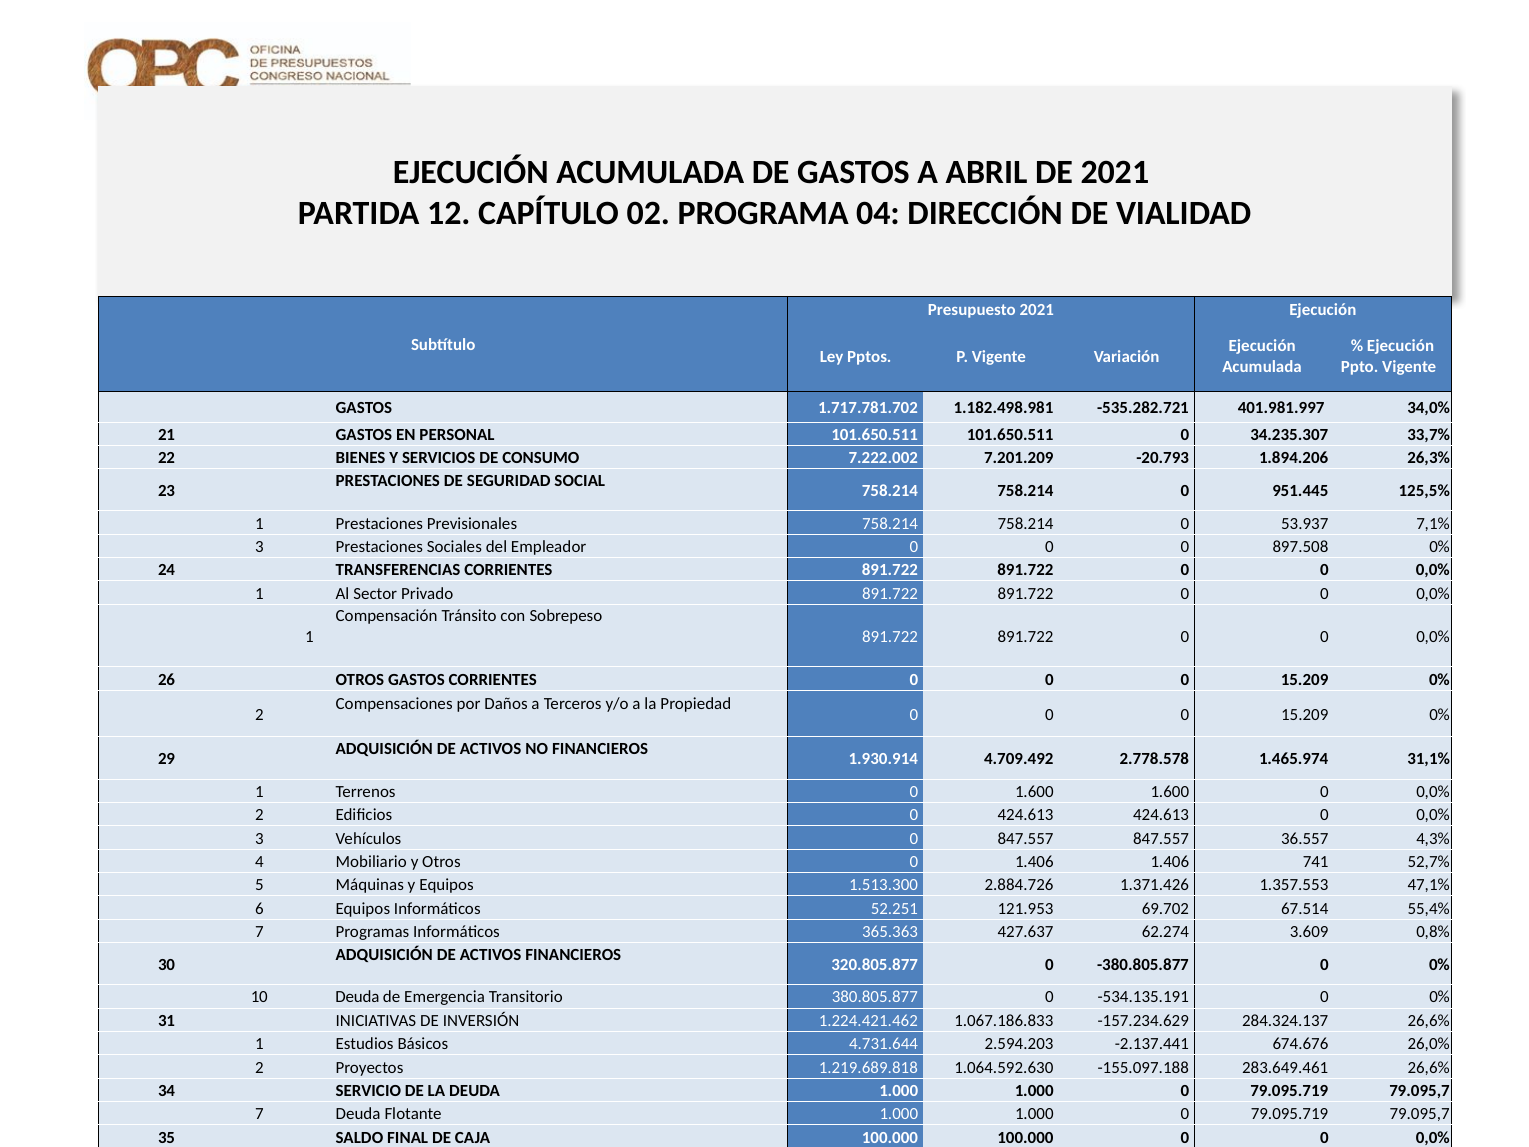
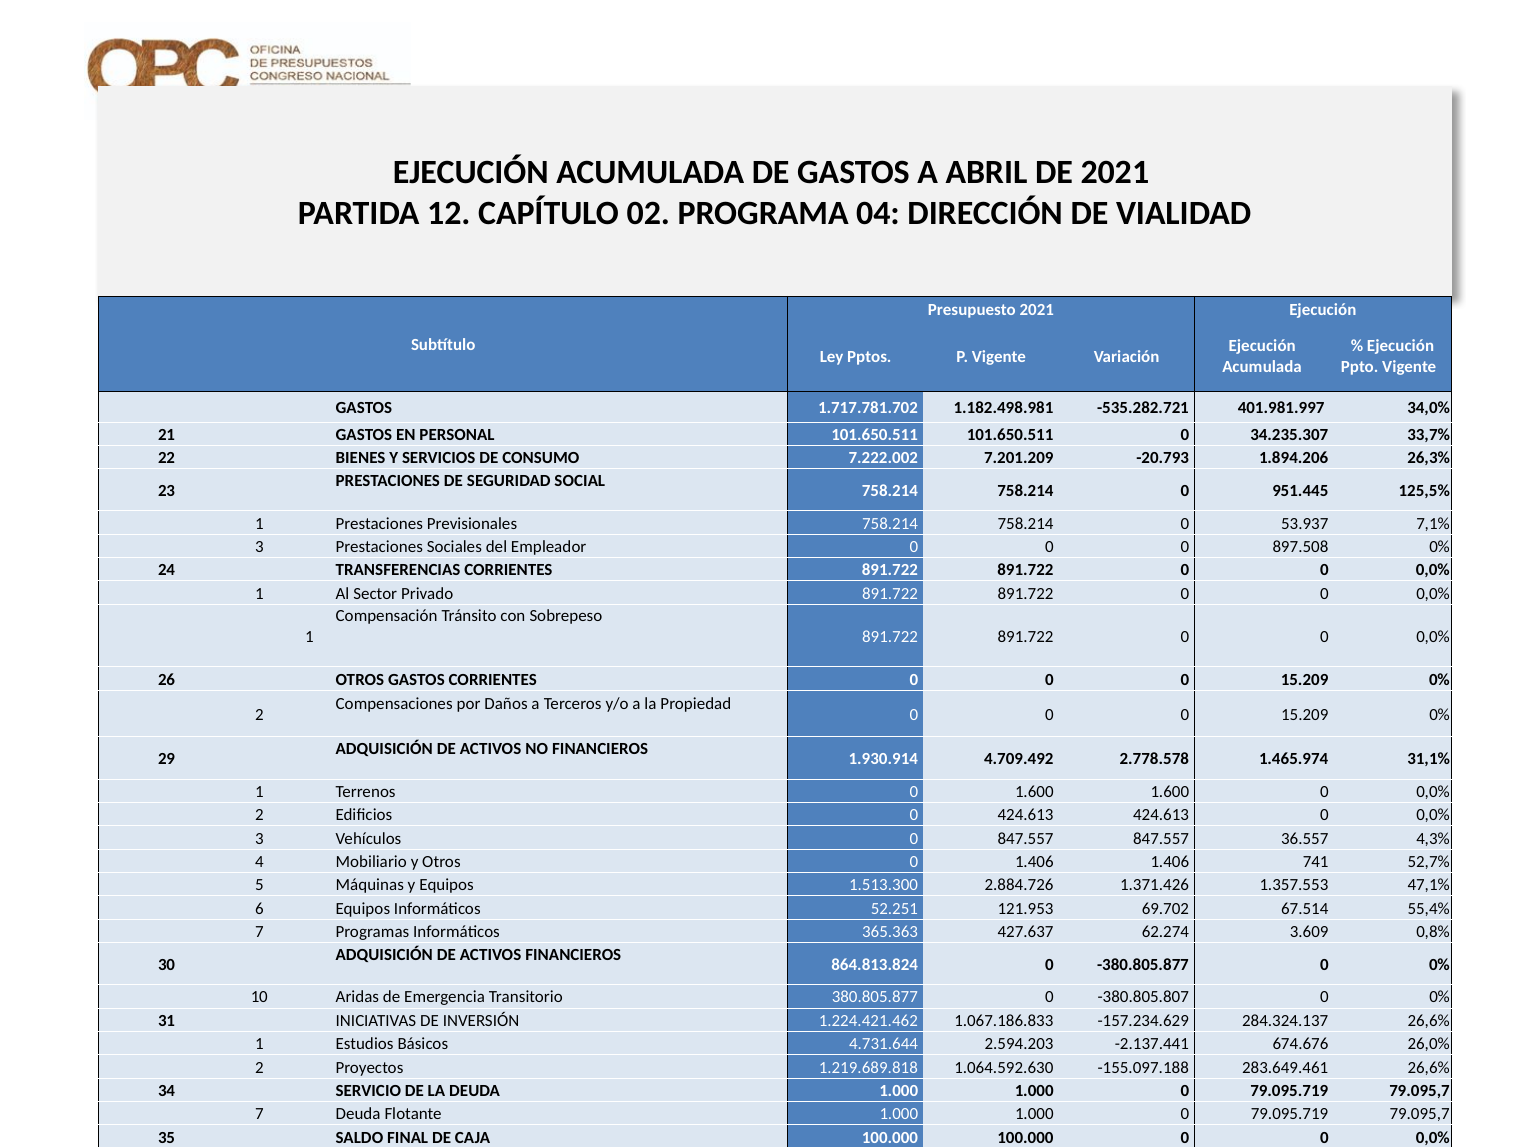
320.805.877: 320.805.877 -> 864.813.824
10 Deuda: Deuda -> Aridas
-534.135.191: -534.135.191 -> -380.805.807
